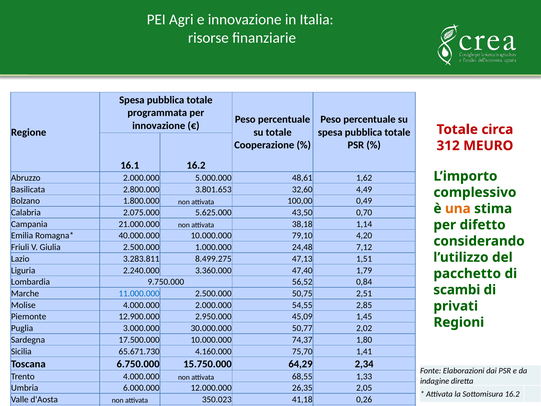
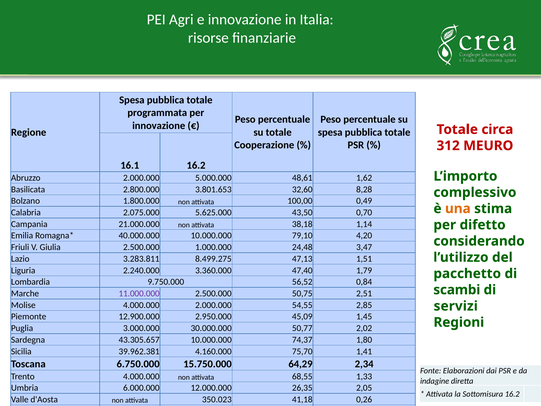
4,49: 4,49 -> 8,28
7,12: 7,12 -> 3,47
11.000.000 colour: blue -> purple
privati: privati -> servizi
17.500.000: 17.500.000 -> 43.305.657
65.671.730: 65.671.730 -> 39.962.381
